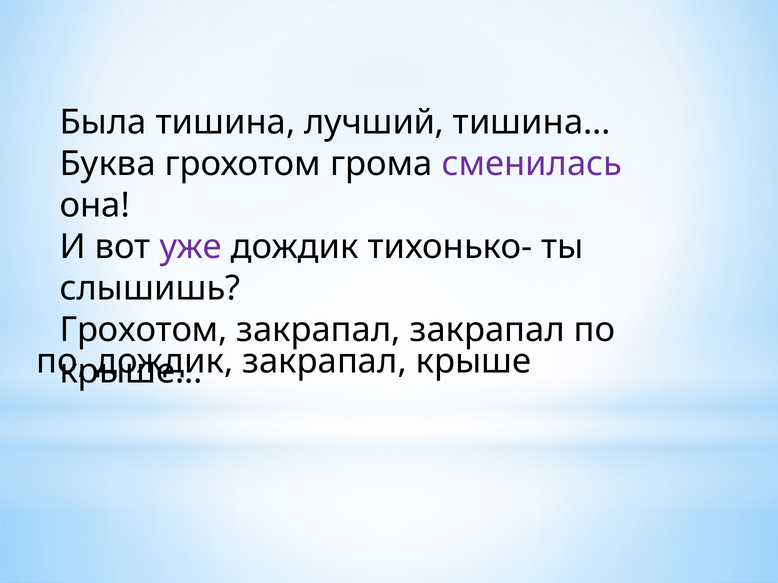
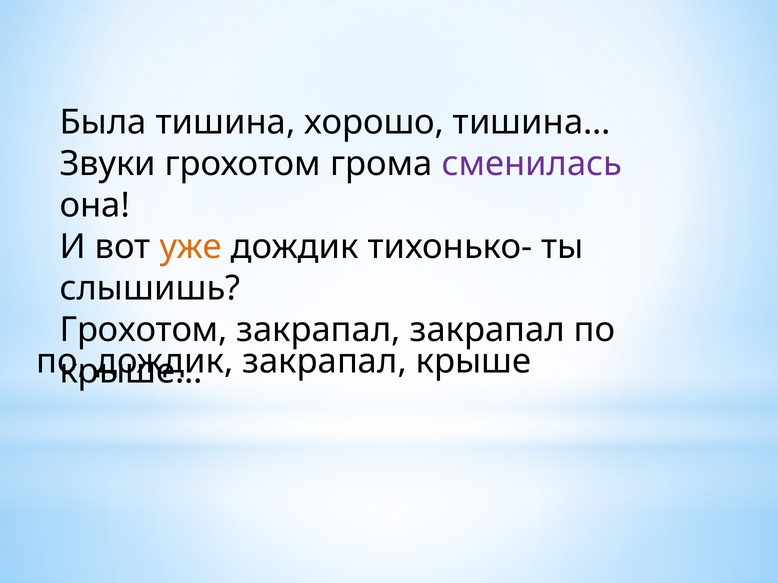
лучший: лучший -> хорошо
Буква: Буква -> Звуки
уже colour: purple -> orange
